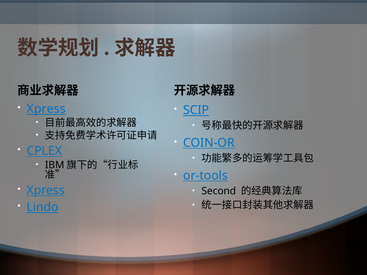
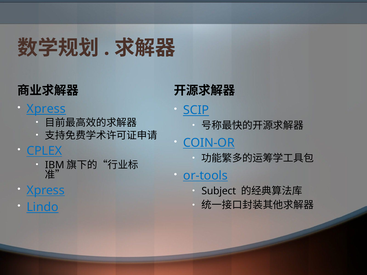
Second: Second -> Subject
